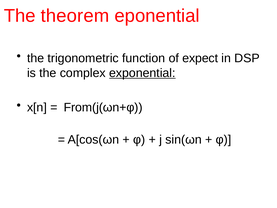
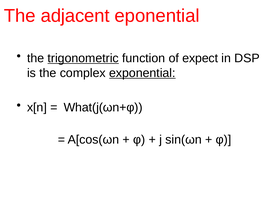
theorem: theorem -> adjacent
trigonometric underline: none -> present
From(j(ωn+φ: From(j(ωn+φ -> What(j(ωn+φ
